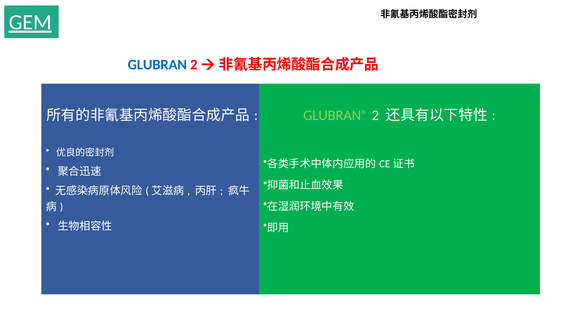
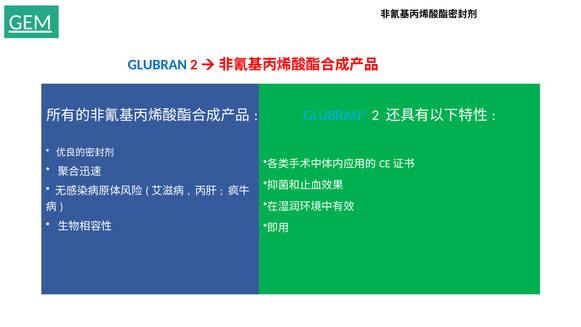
GLUBRAN® colour: light green -> light blue
